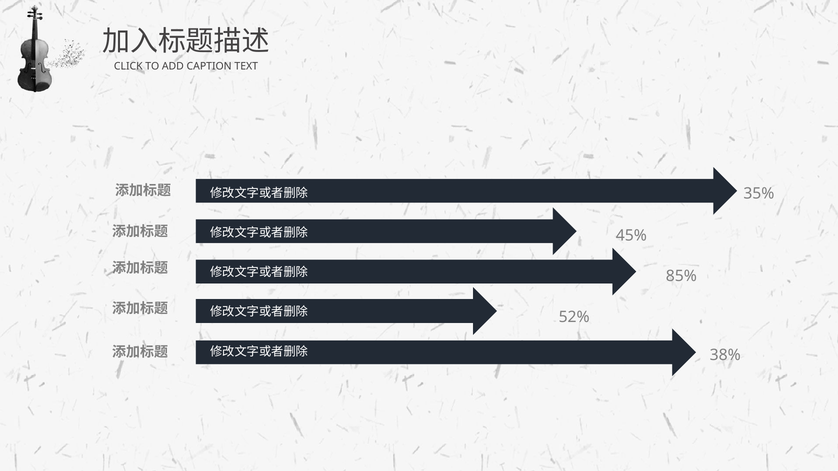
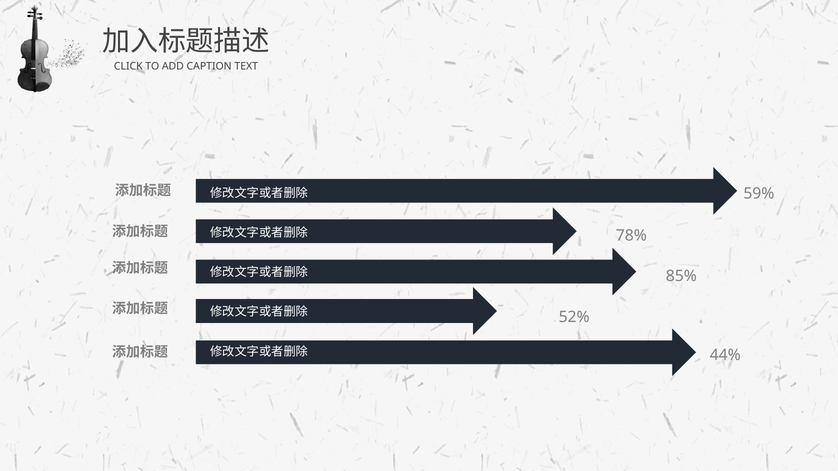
35%: 35% -> 59%
45%: 45% -> 78%
38%: 38% -> 44%
